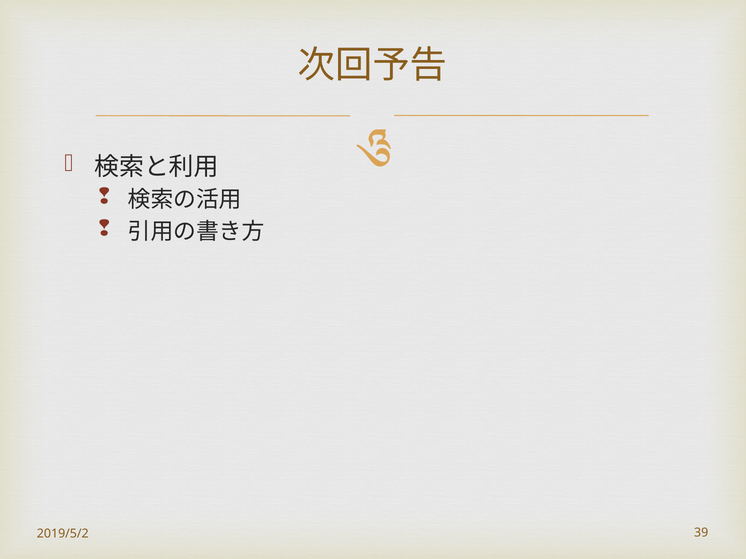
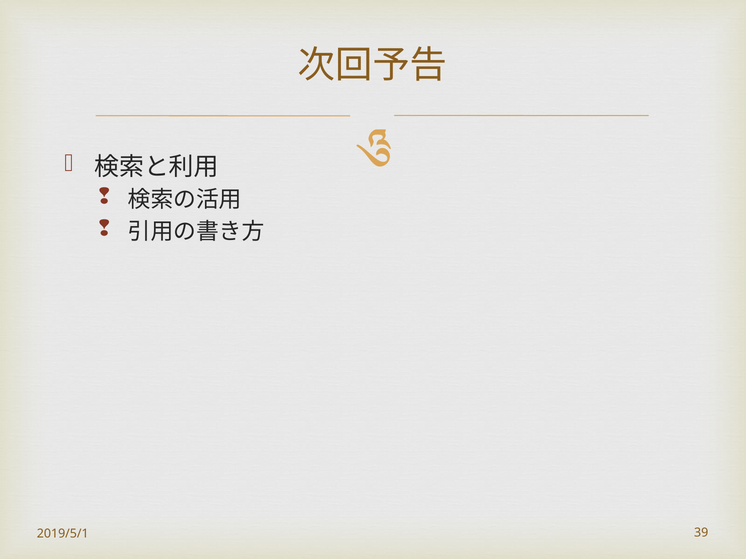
2019/5/2: 2019/5/2 -> 2019/5/1
